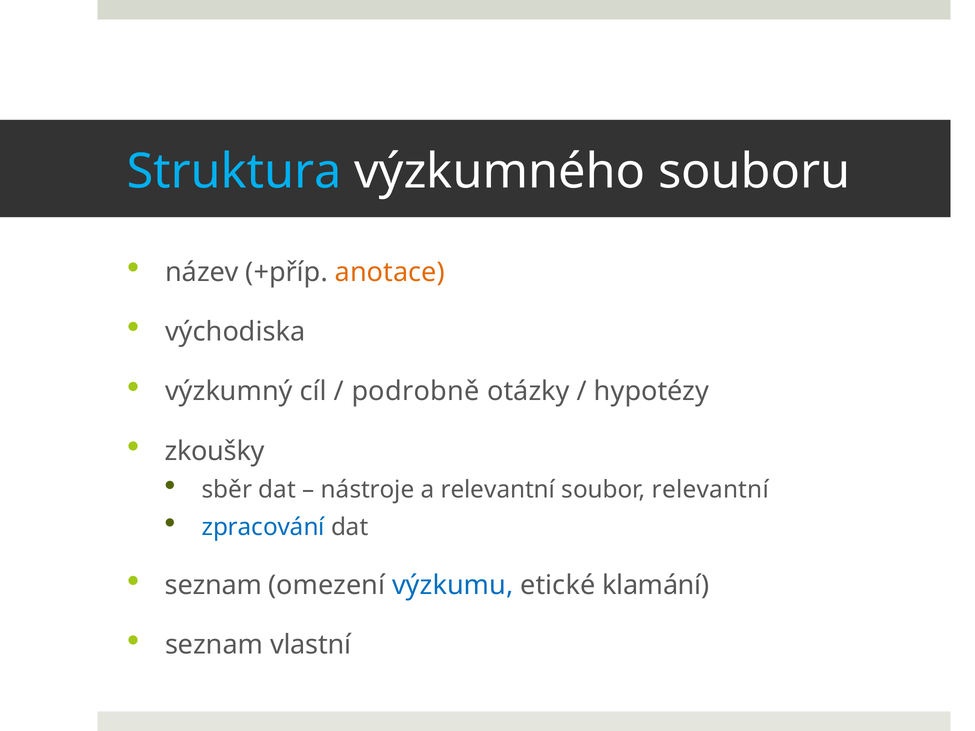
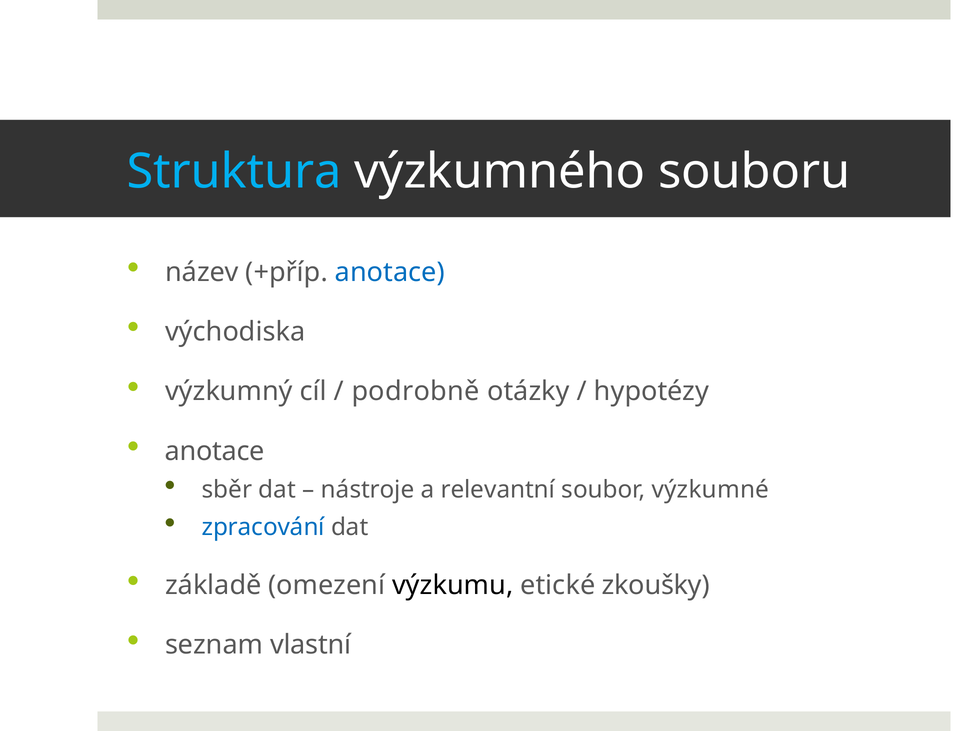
anotace at (390, 272) colour: orange -> blue
zkoušky at (215, 451): zkoušky -> anotace
soubor relevantní: relevantní -> výzkumné
seznam at (213, 586): seznam -> základě
výzkumu colour: blue -> black
klamání: klamání -> zkoušky
